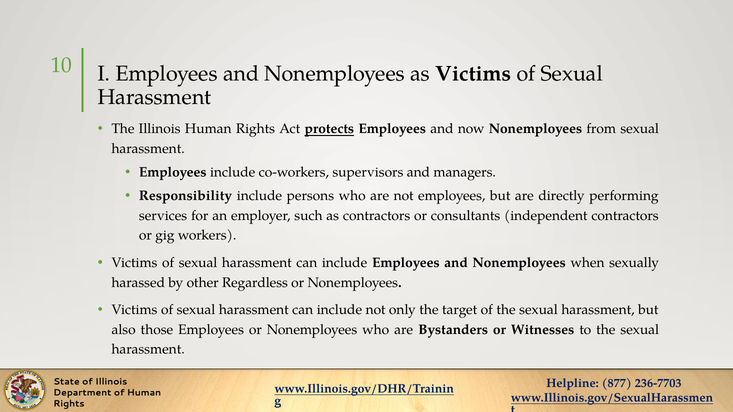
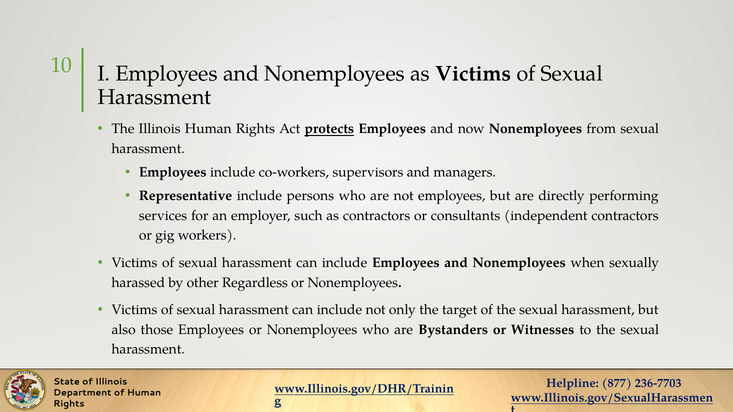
Responsibility: Responsibility -> Representative
